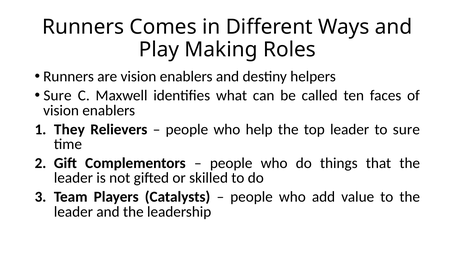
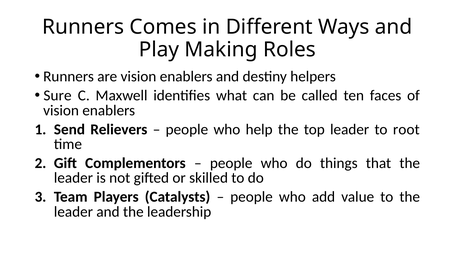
They: They -> Send
to sure: sure -> root
